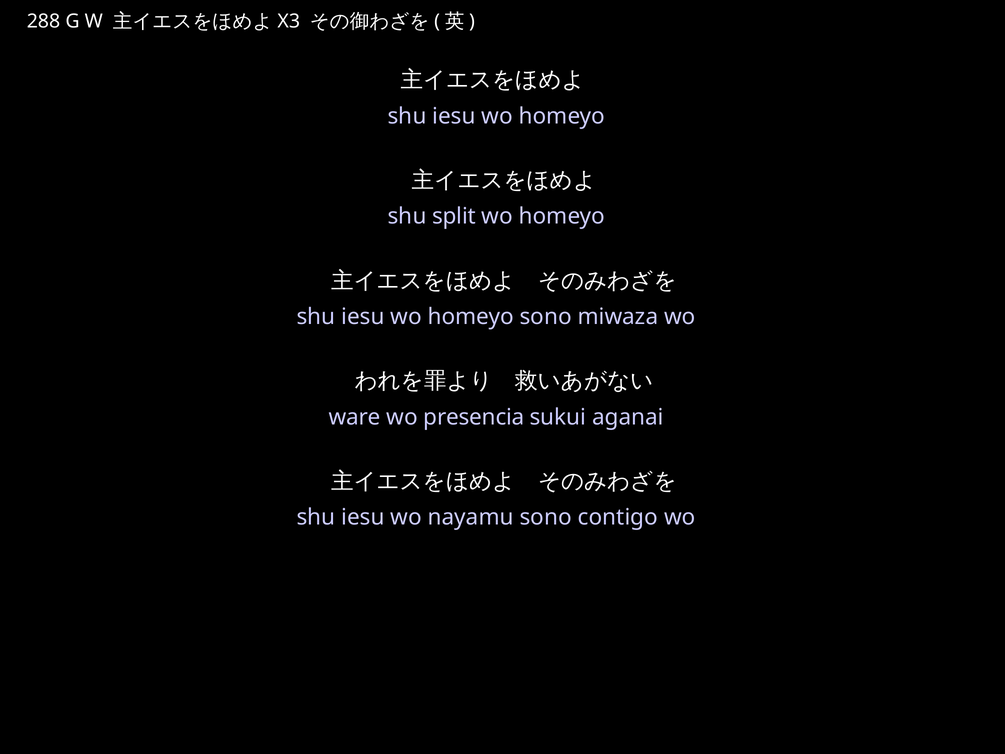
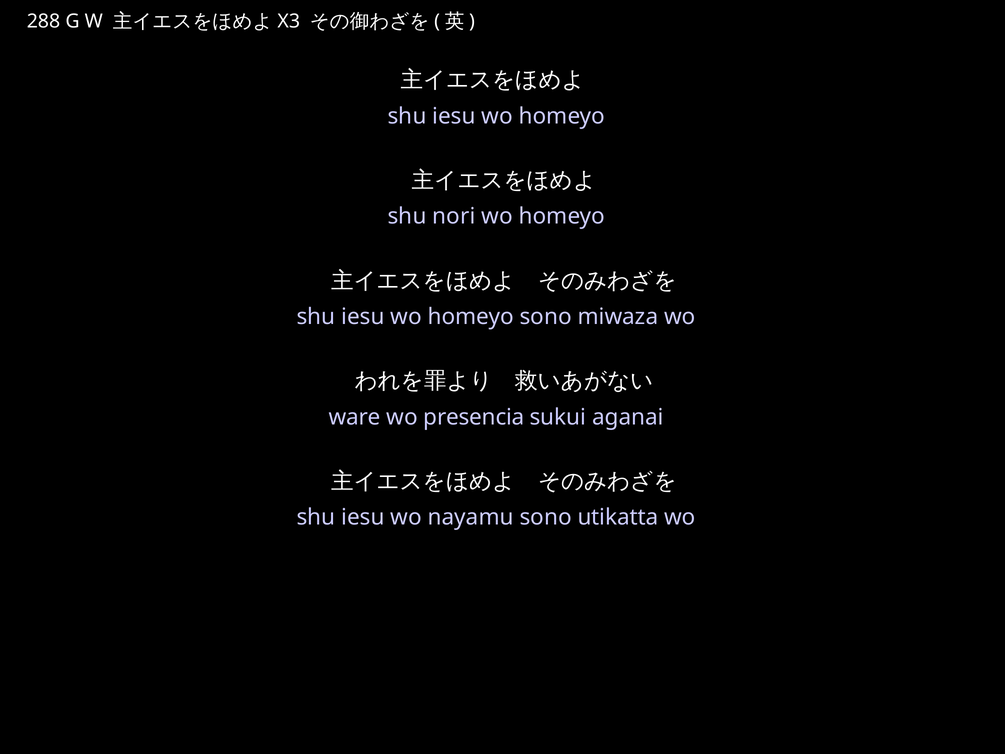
split: split -> nori
contigo: contigo -> utikatta
